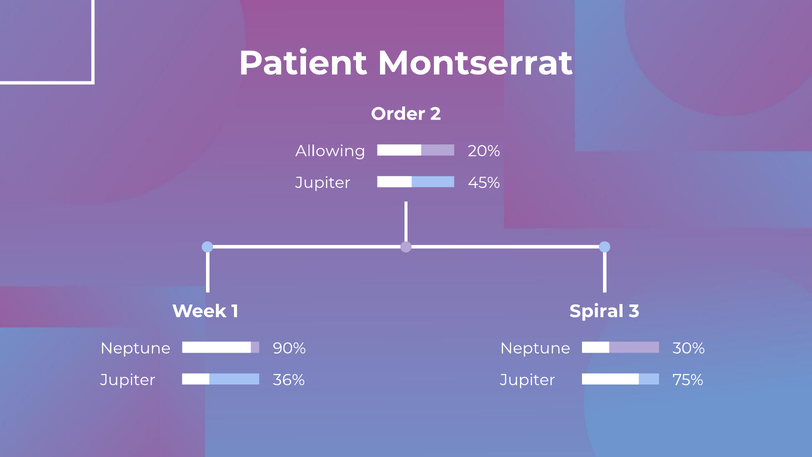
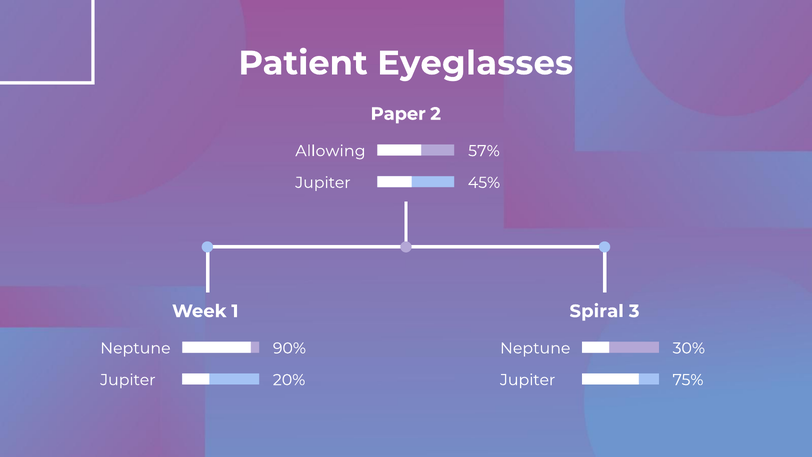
Montserrat: Montserrat -> Eyeglasses
Order: Order -> Paper
20%: 20% -> 57%
36%: 36% -> 20%
